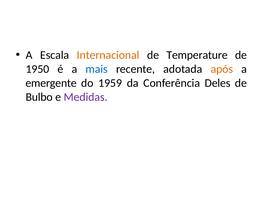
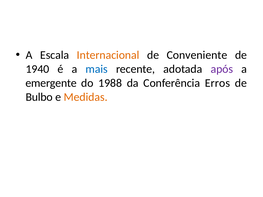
Temperature: Temperature -> Conveniente
1950: 1950 -> 1940
após colour: orange -> purple
1959: 1959 -> 1988
Deles: Deles -> Erros
Medidas colour: purple -> orange
